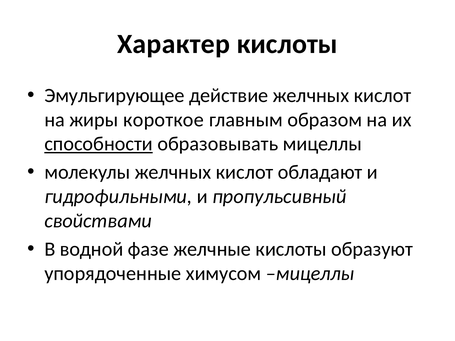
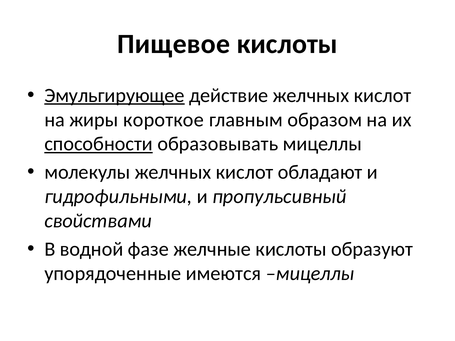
Характер: Характер -> Пищевое
Эмульгирующее underline: none -> present
химусом: химусом -> имеются
